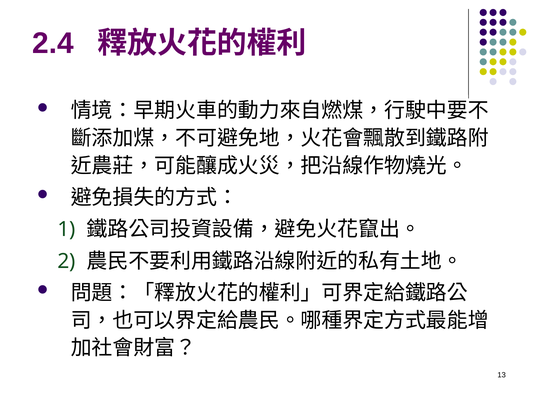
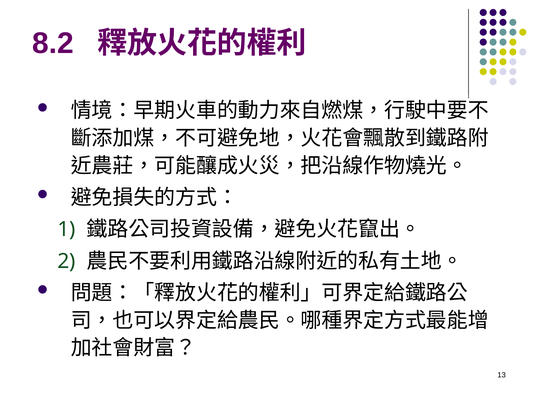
2.4: 2.4 -> 8.2
